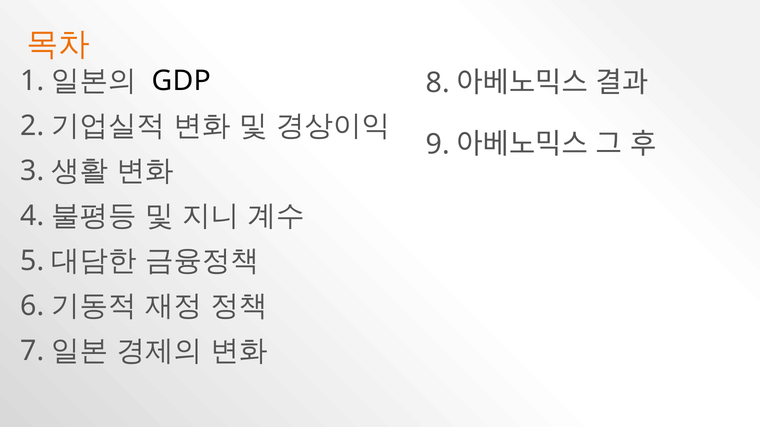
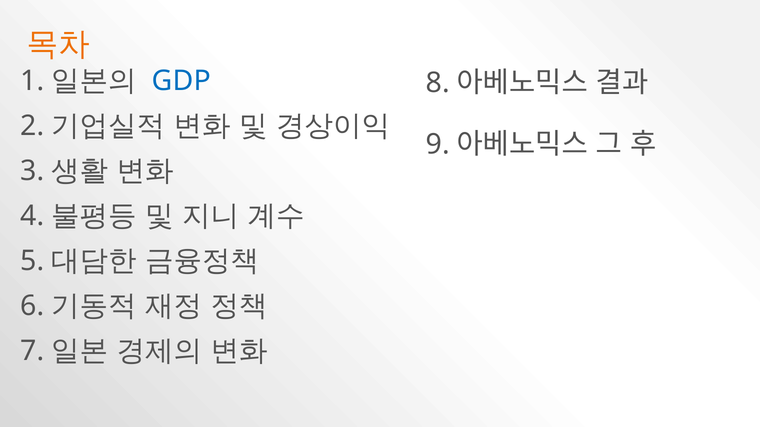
GDP colour: black -> blue
